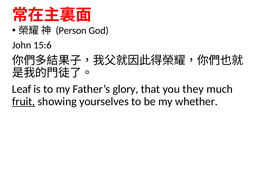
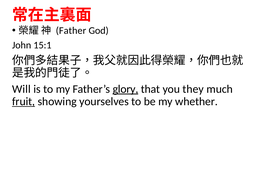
Person: Person -> Father
15:6: 15:6 -> 15:1
Leaf: Leaf -> Will
glory underline: none -> present
